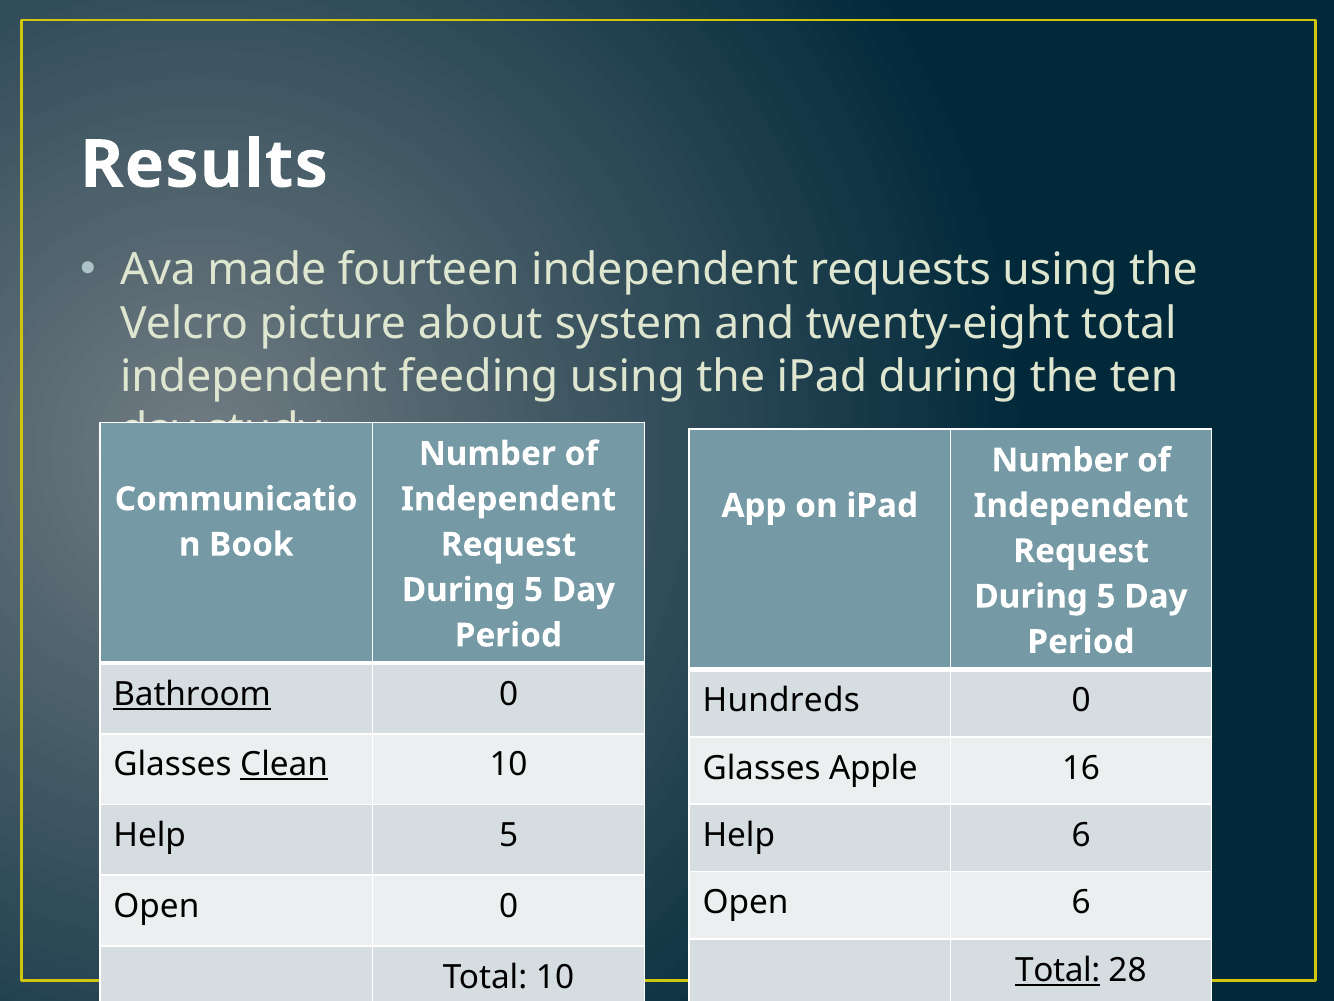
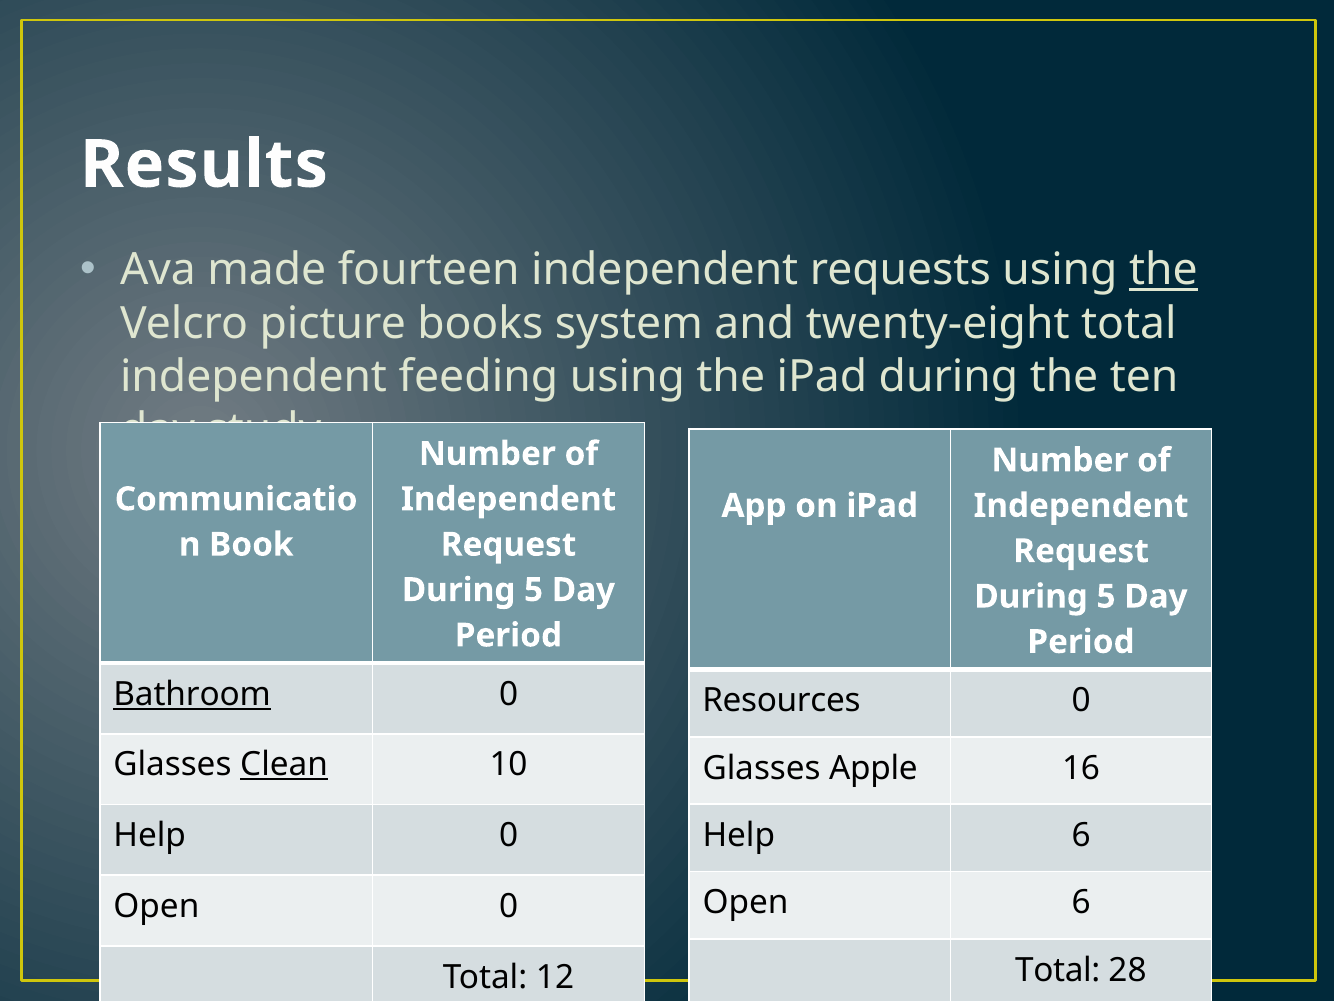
the at (1163, 270) underline: none -> present
about: about -> books
Hundreds: Hundreds -> Resources
Help 5: 5 -> 0
Total at (1058, 970) underline: present -> none
Total 10: 10 -> 12
